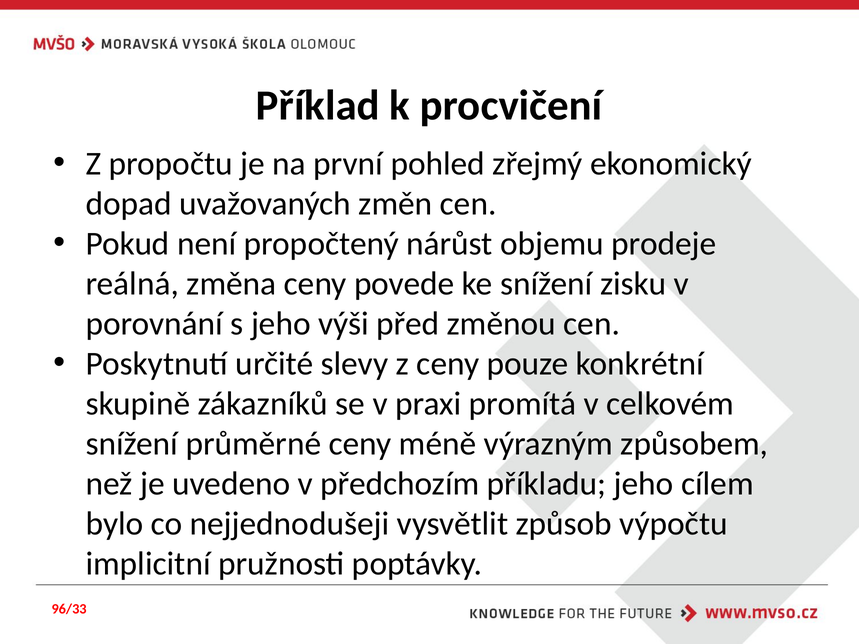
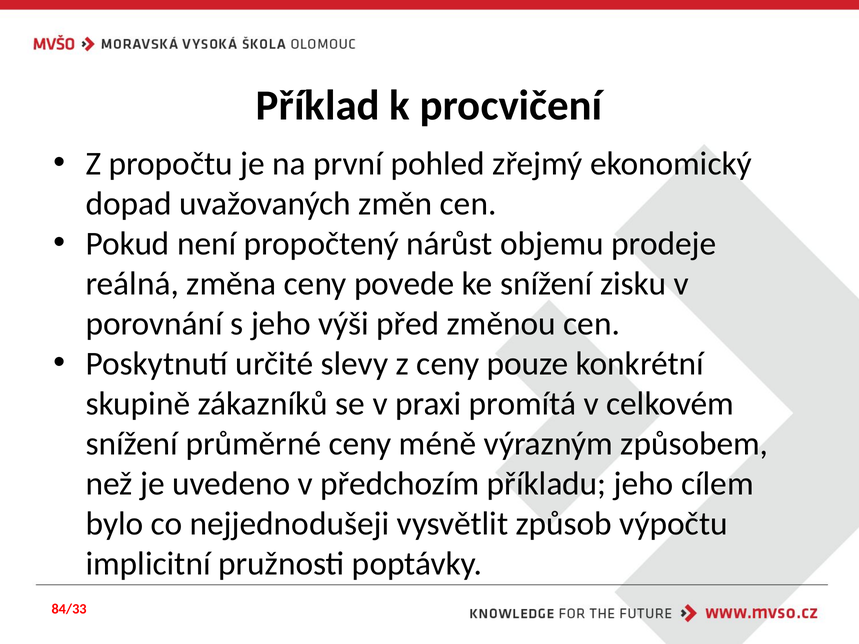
96/33: 96/33 -> 84/33
